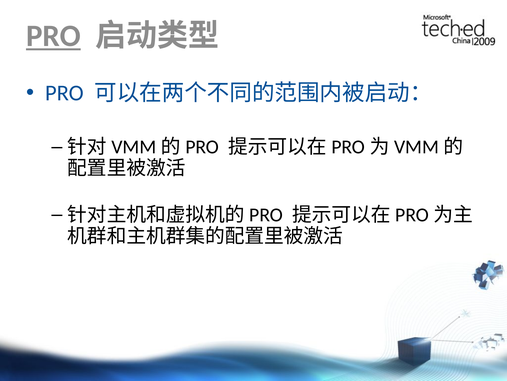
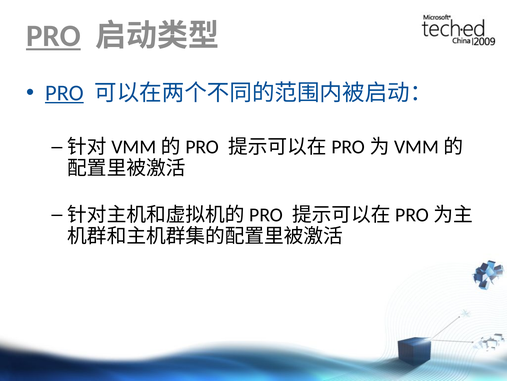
PRO at (64, 93) underline: none -> present
